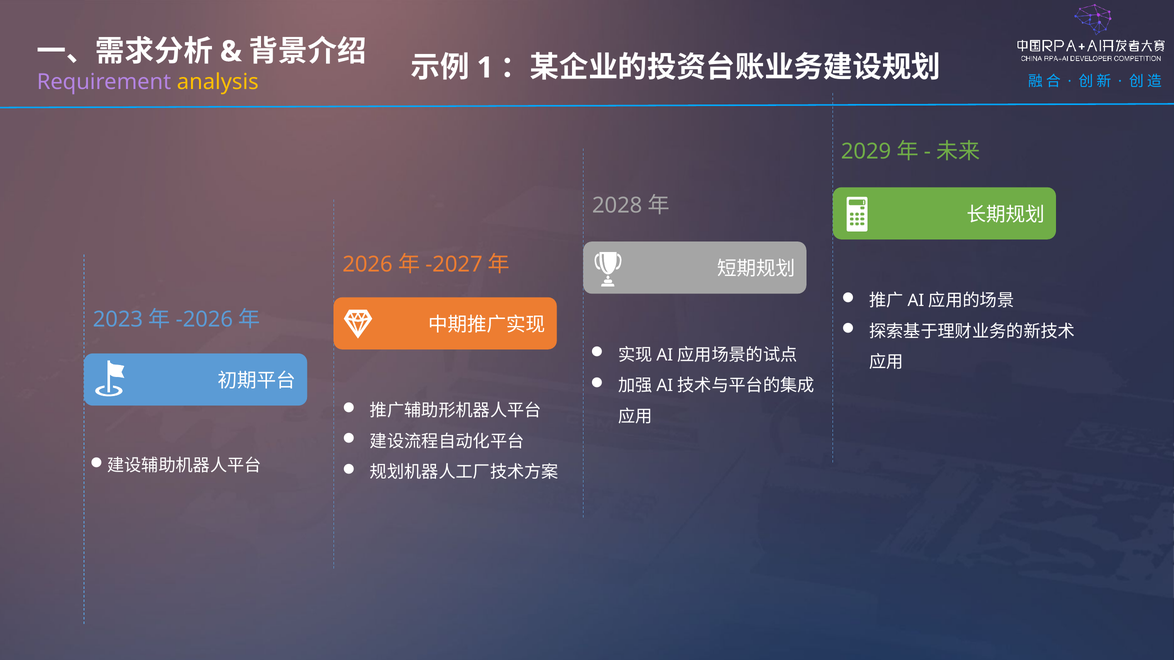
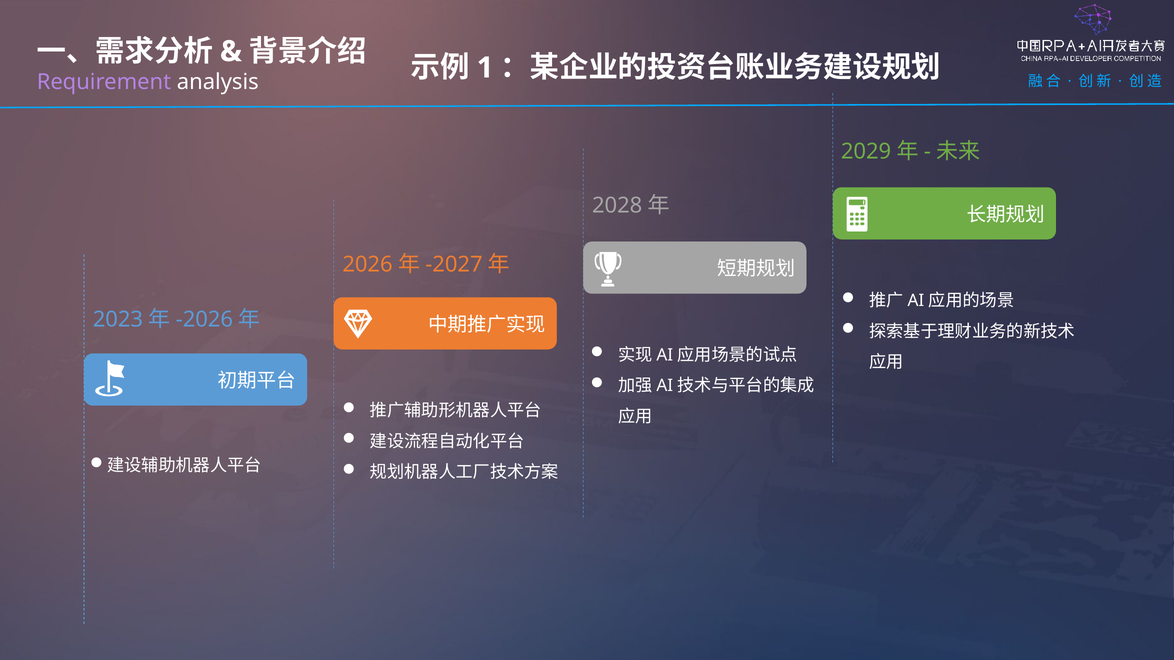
analysis colour: yellow -> white
